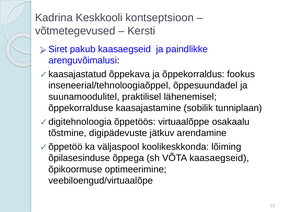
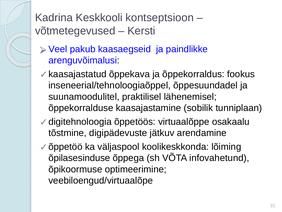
Siret: Siret -> Veel
VÕTA kaasaegseid: kaasaegseid -> infovahetund
